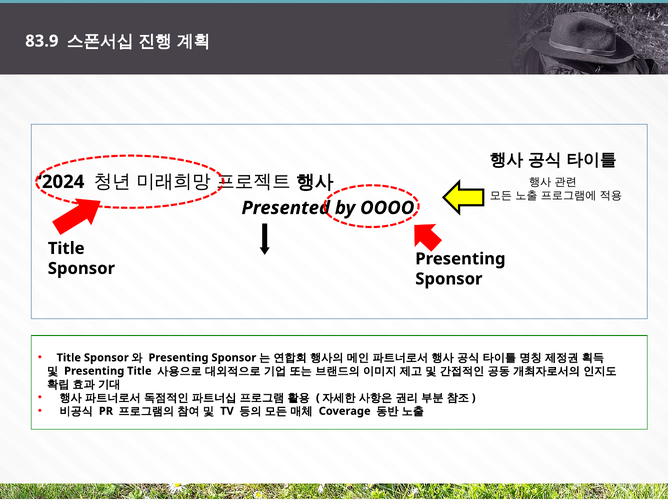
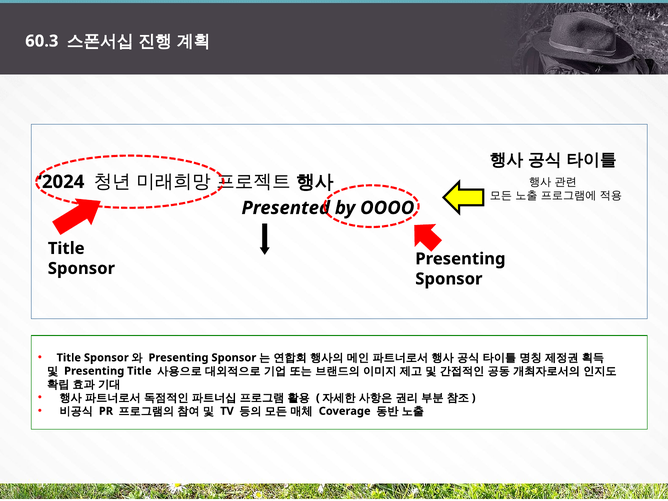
83.9: 83.9 -> 60.3
